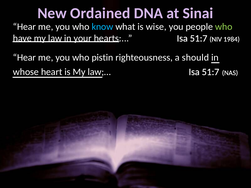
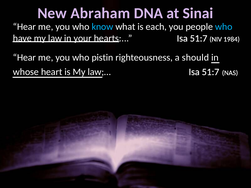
Ordained: Ordained -> Abraham
wise: wise -> each
who at (224, 27) colour: light green -> light blue
